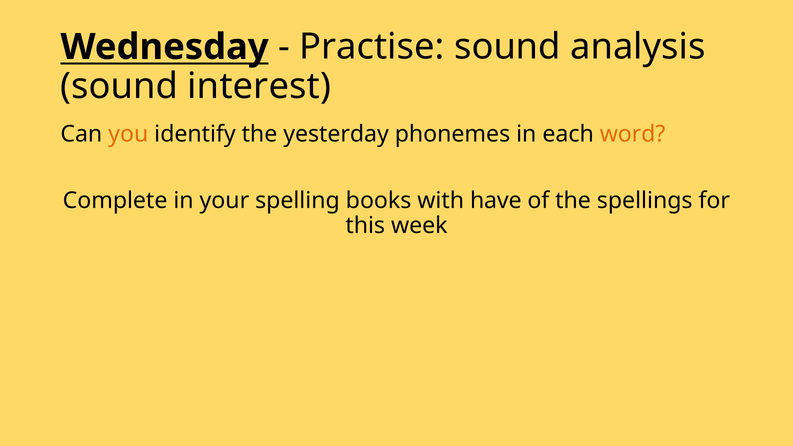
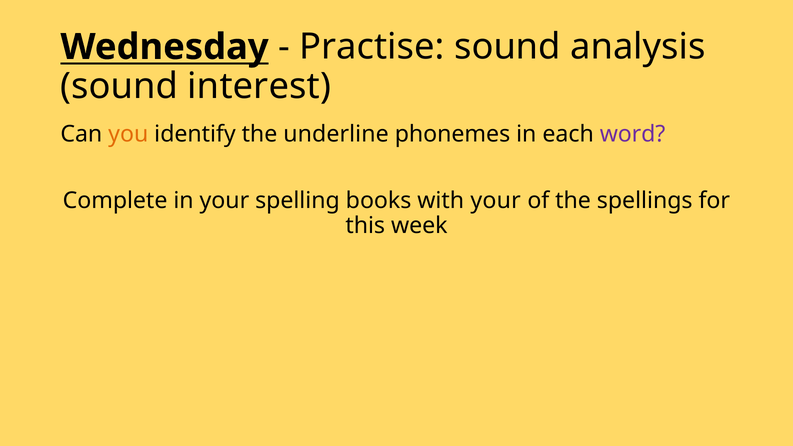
yesterday: yesterday -> underline
word colour: orange -> purple
with have: have -> your
